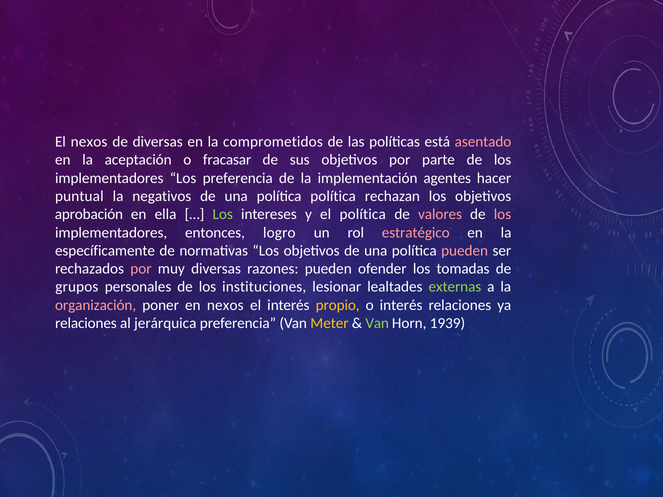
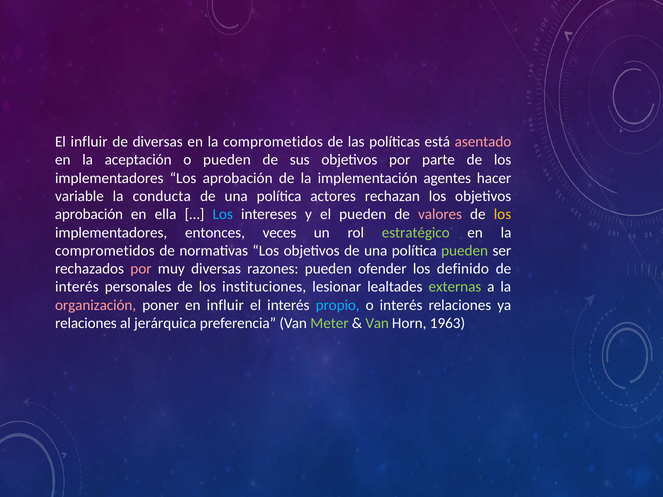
El nexos: nexos -> influir
o fracasar: fracasar -> pueden
Los preferencia: preferencia -> aprobación
puntual: puntual -> variable
negativos: negativos -> conducta
política política: política -> actores
Los at (223, 214) colour: light green -> light blue
el política: política -> pueden
los at (502, 214) colour: pink -> yellow
logro: logro -> veces
estratégico colour: pink -> light green
específicamente at (105, 251): específicamente -> comprometidos
pueden at (465, 251) colour: pink -> light green
tomadas: tomadas -> definido
grupos at (77, 287): grupos -> interés
en nexos: nexos -> influir
propio colour: yellow -> light blue
Meter colour: yellow -> light green
1939: 1939 -> 1963
